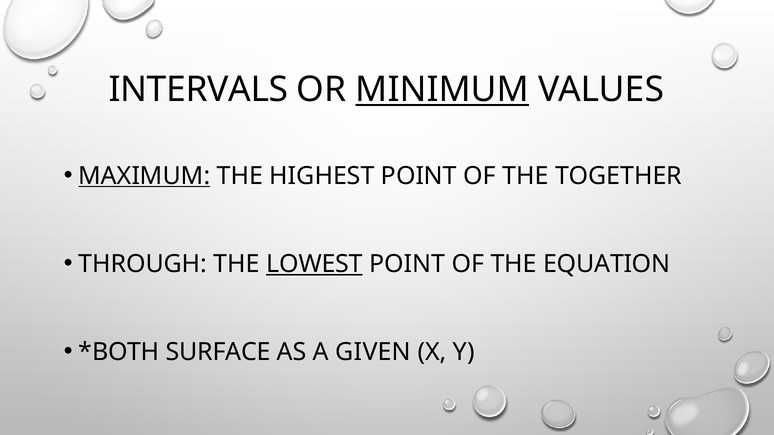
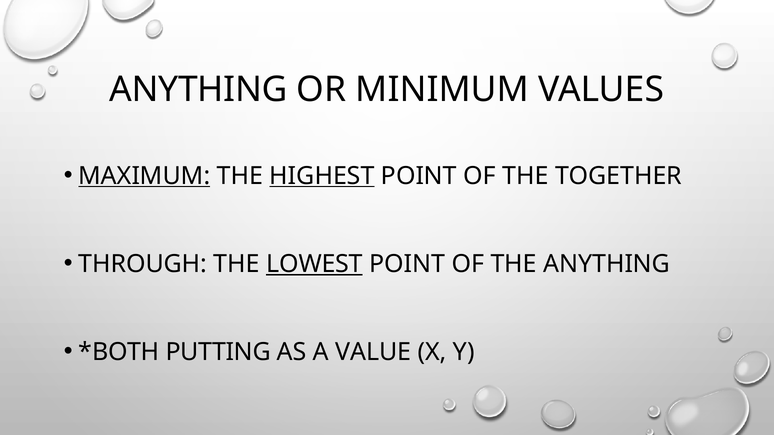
INTERVALS at (198, 90): INTERVALS -> ANYTHING
MINIMUM underline: present -> none
HIGHEST underline: none -> present
THE EQUATION: EQUATION -> ANYTHING
SURFACE: SURFACE -> PUTTING
GIVEN: GIVEN -> VALUE
